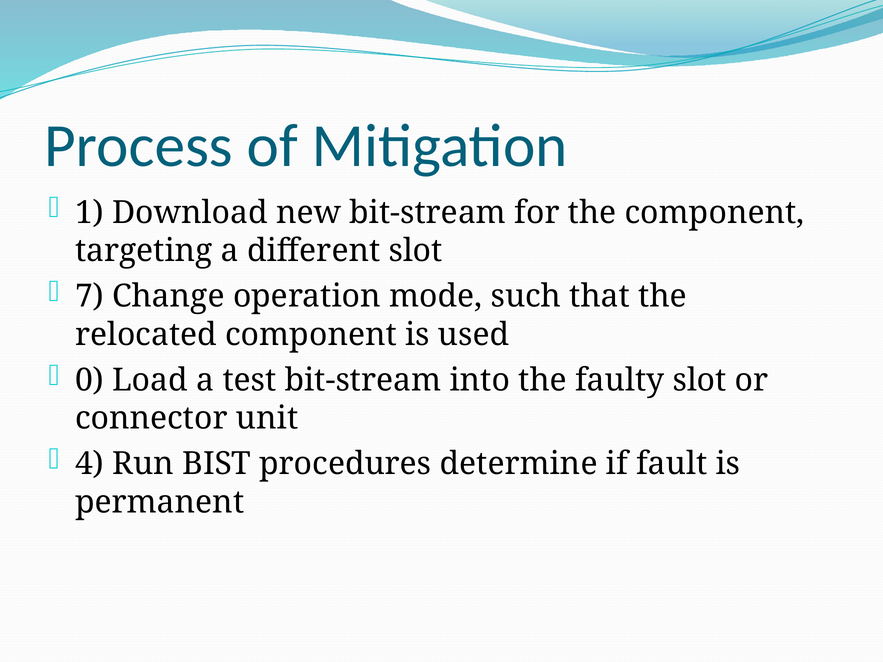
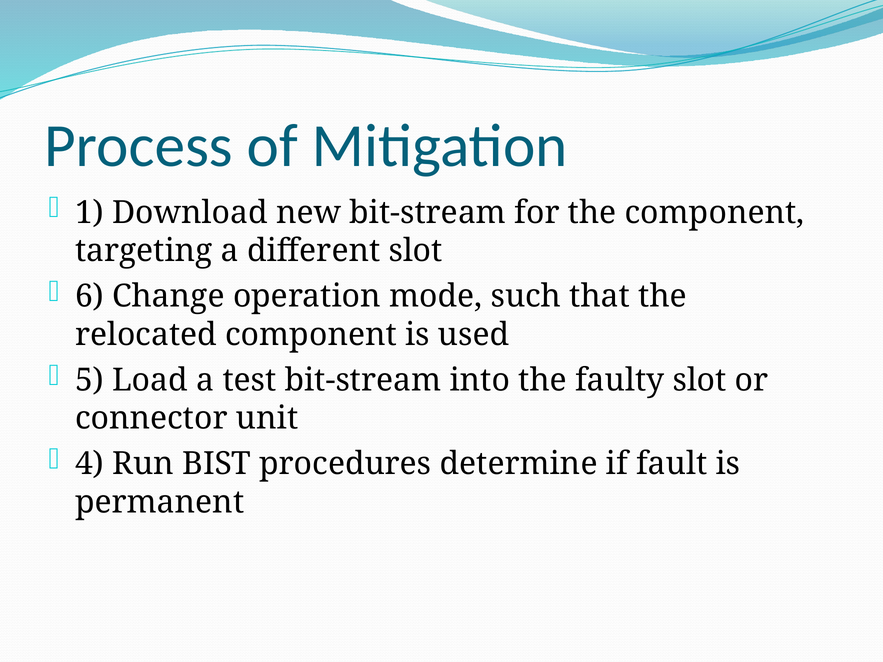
7: 7 -> 6
0: 0 -> 5
